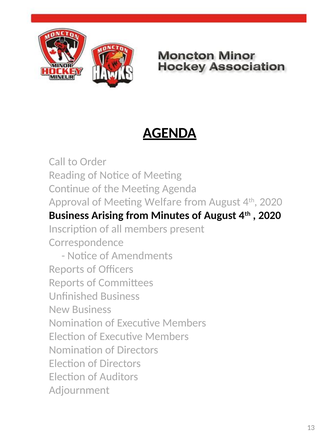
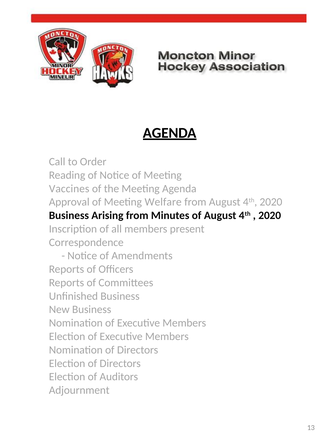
Continue: Continue -> Vaccines
